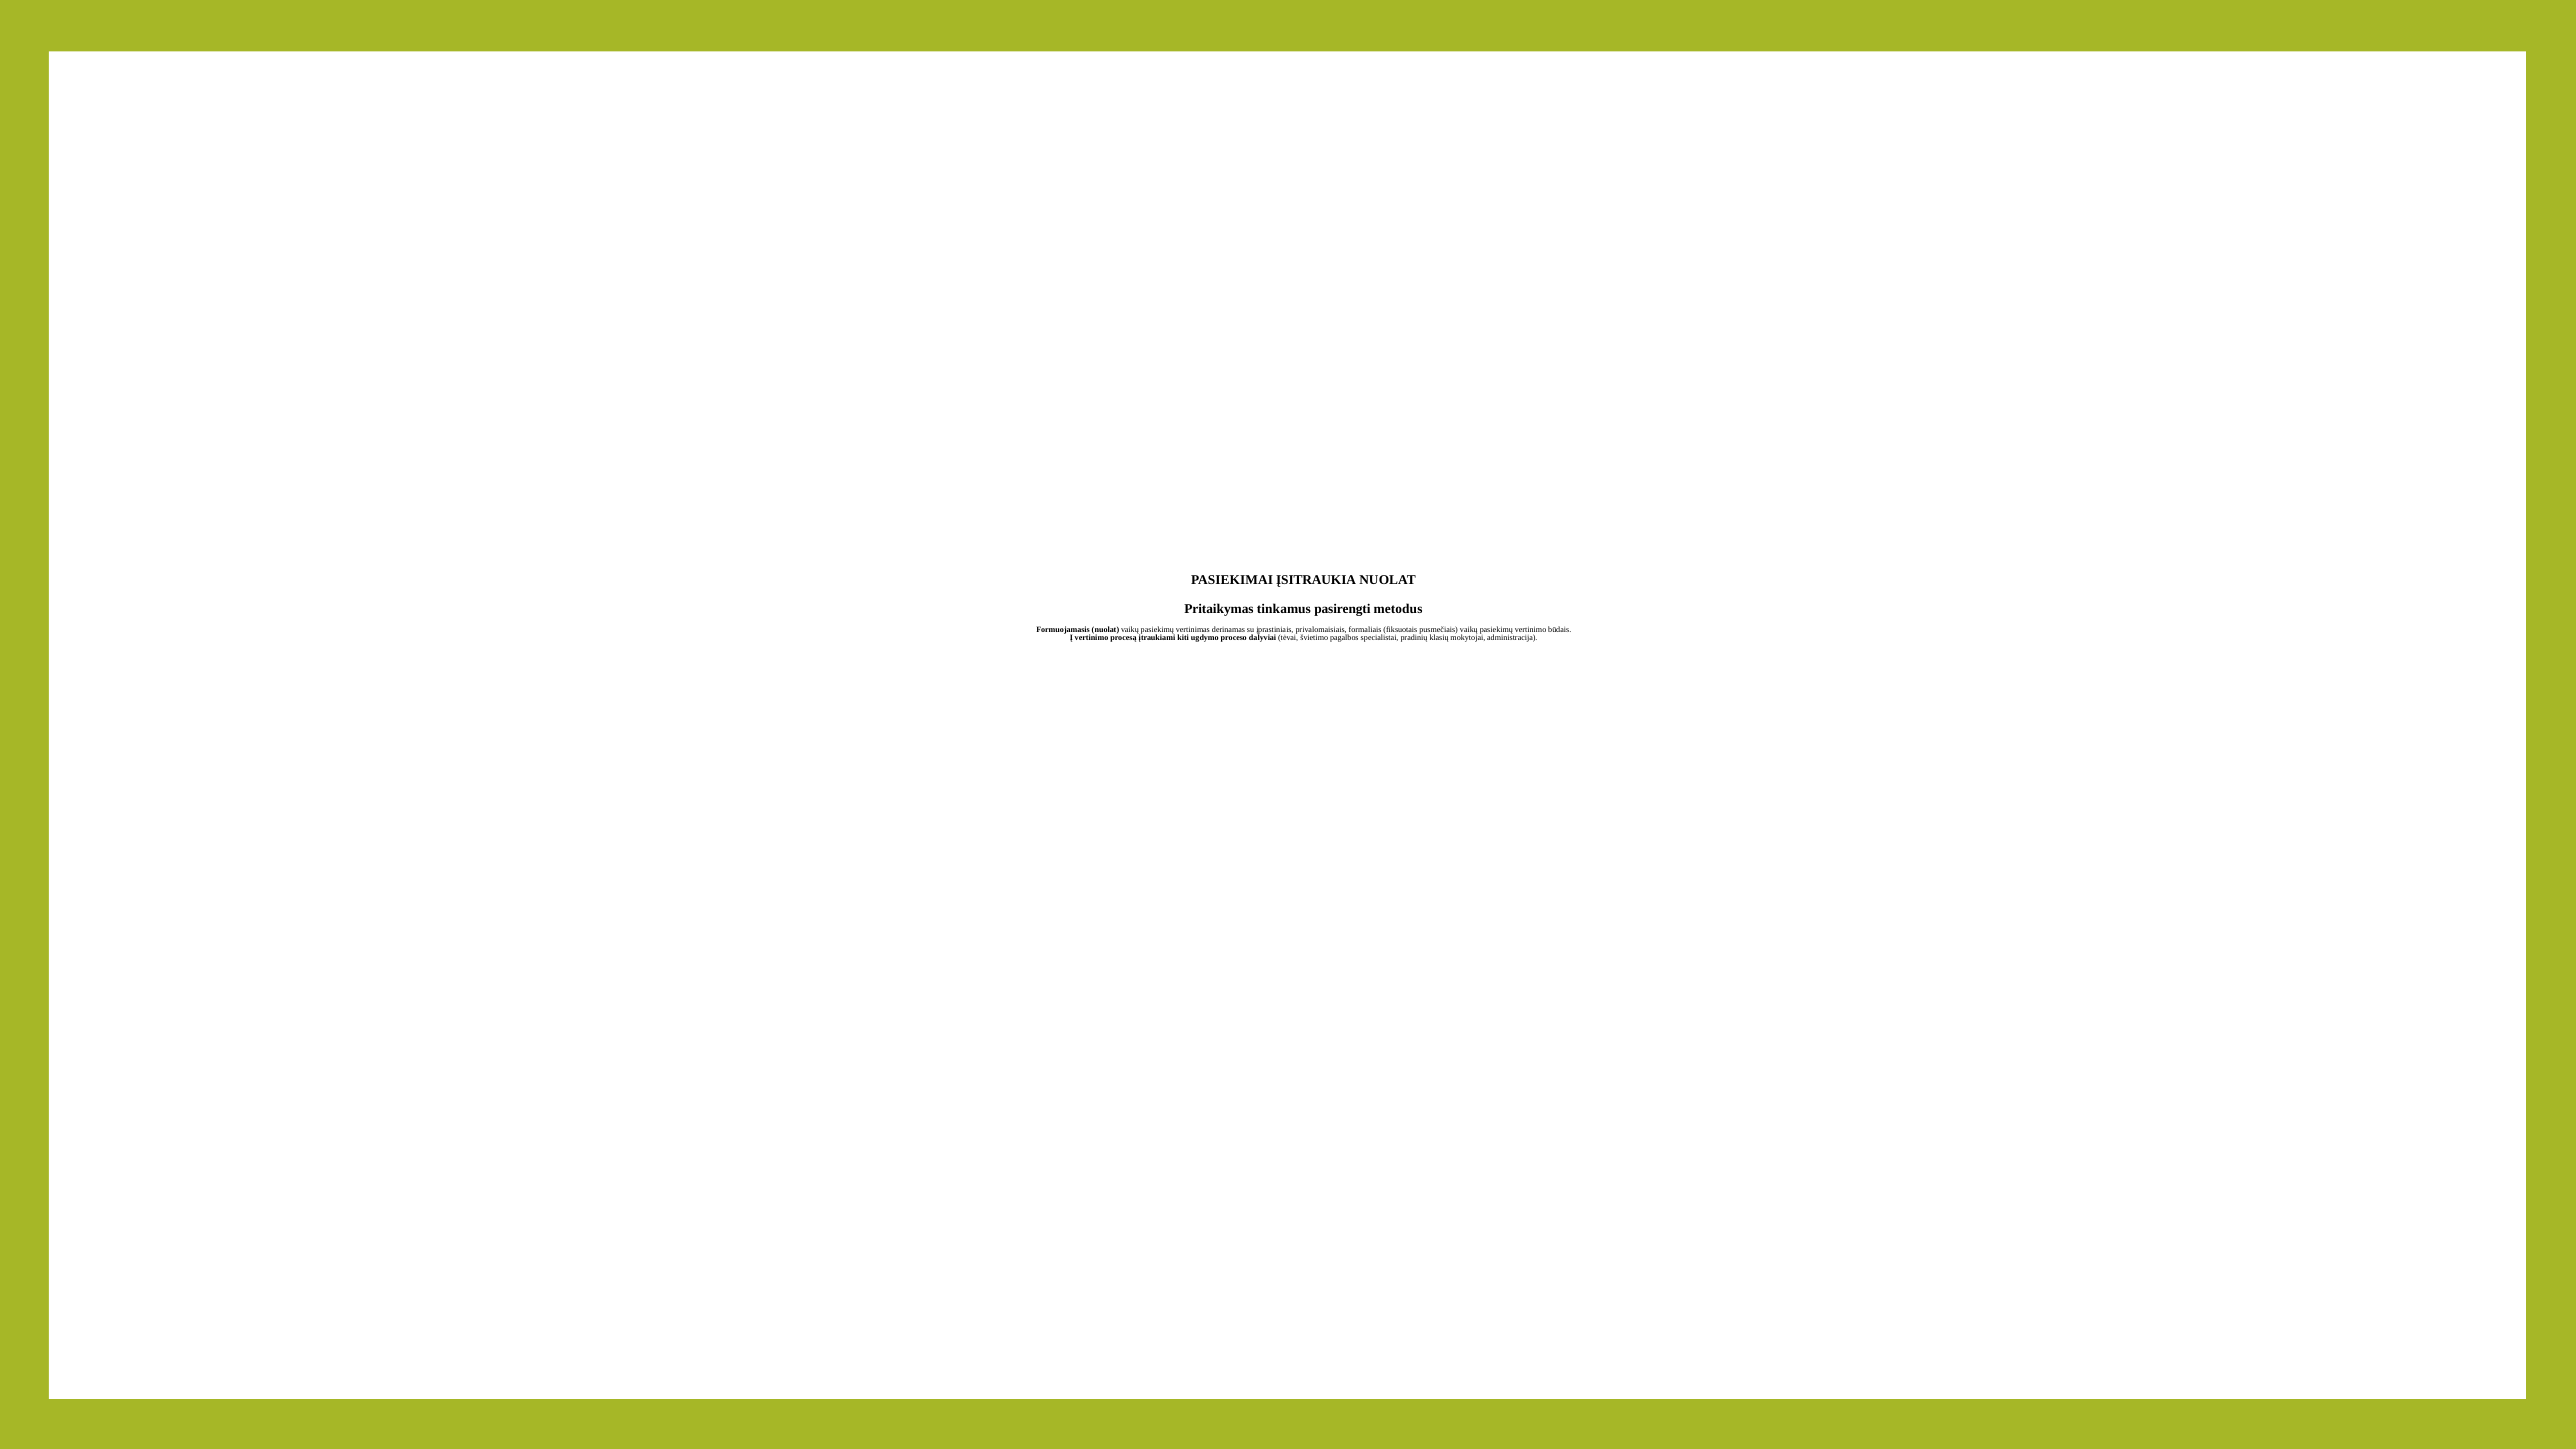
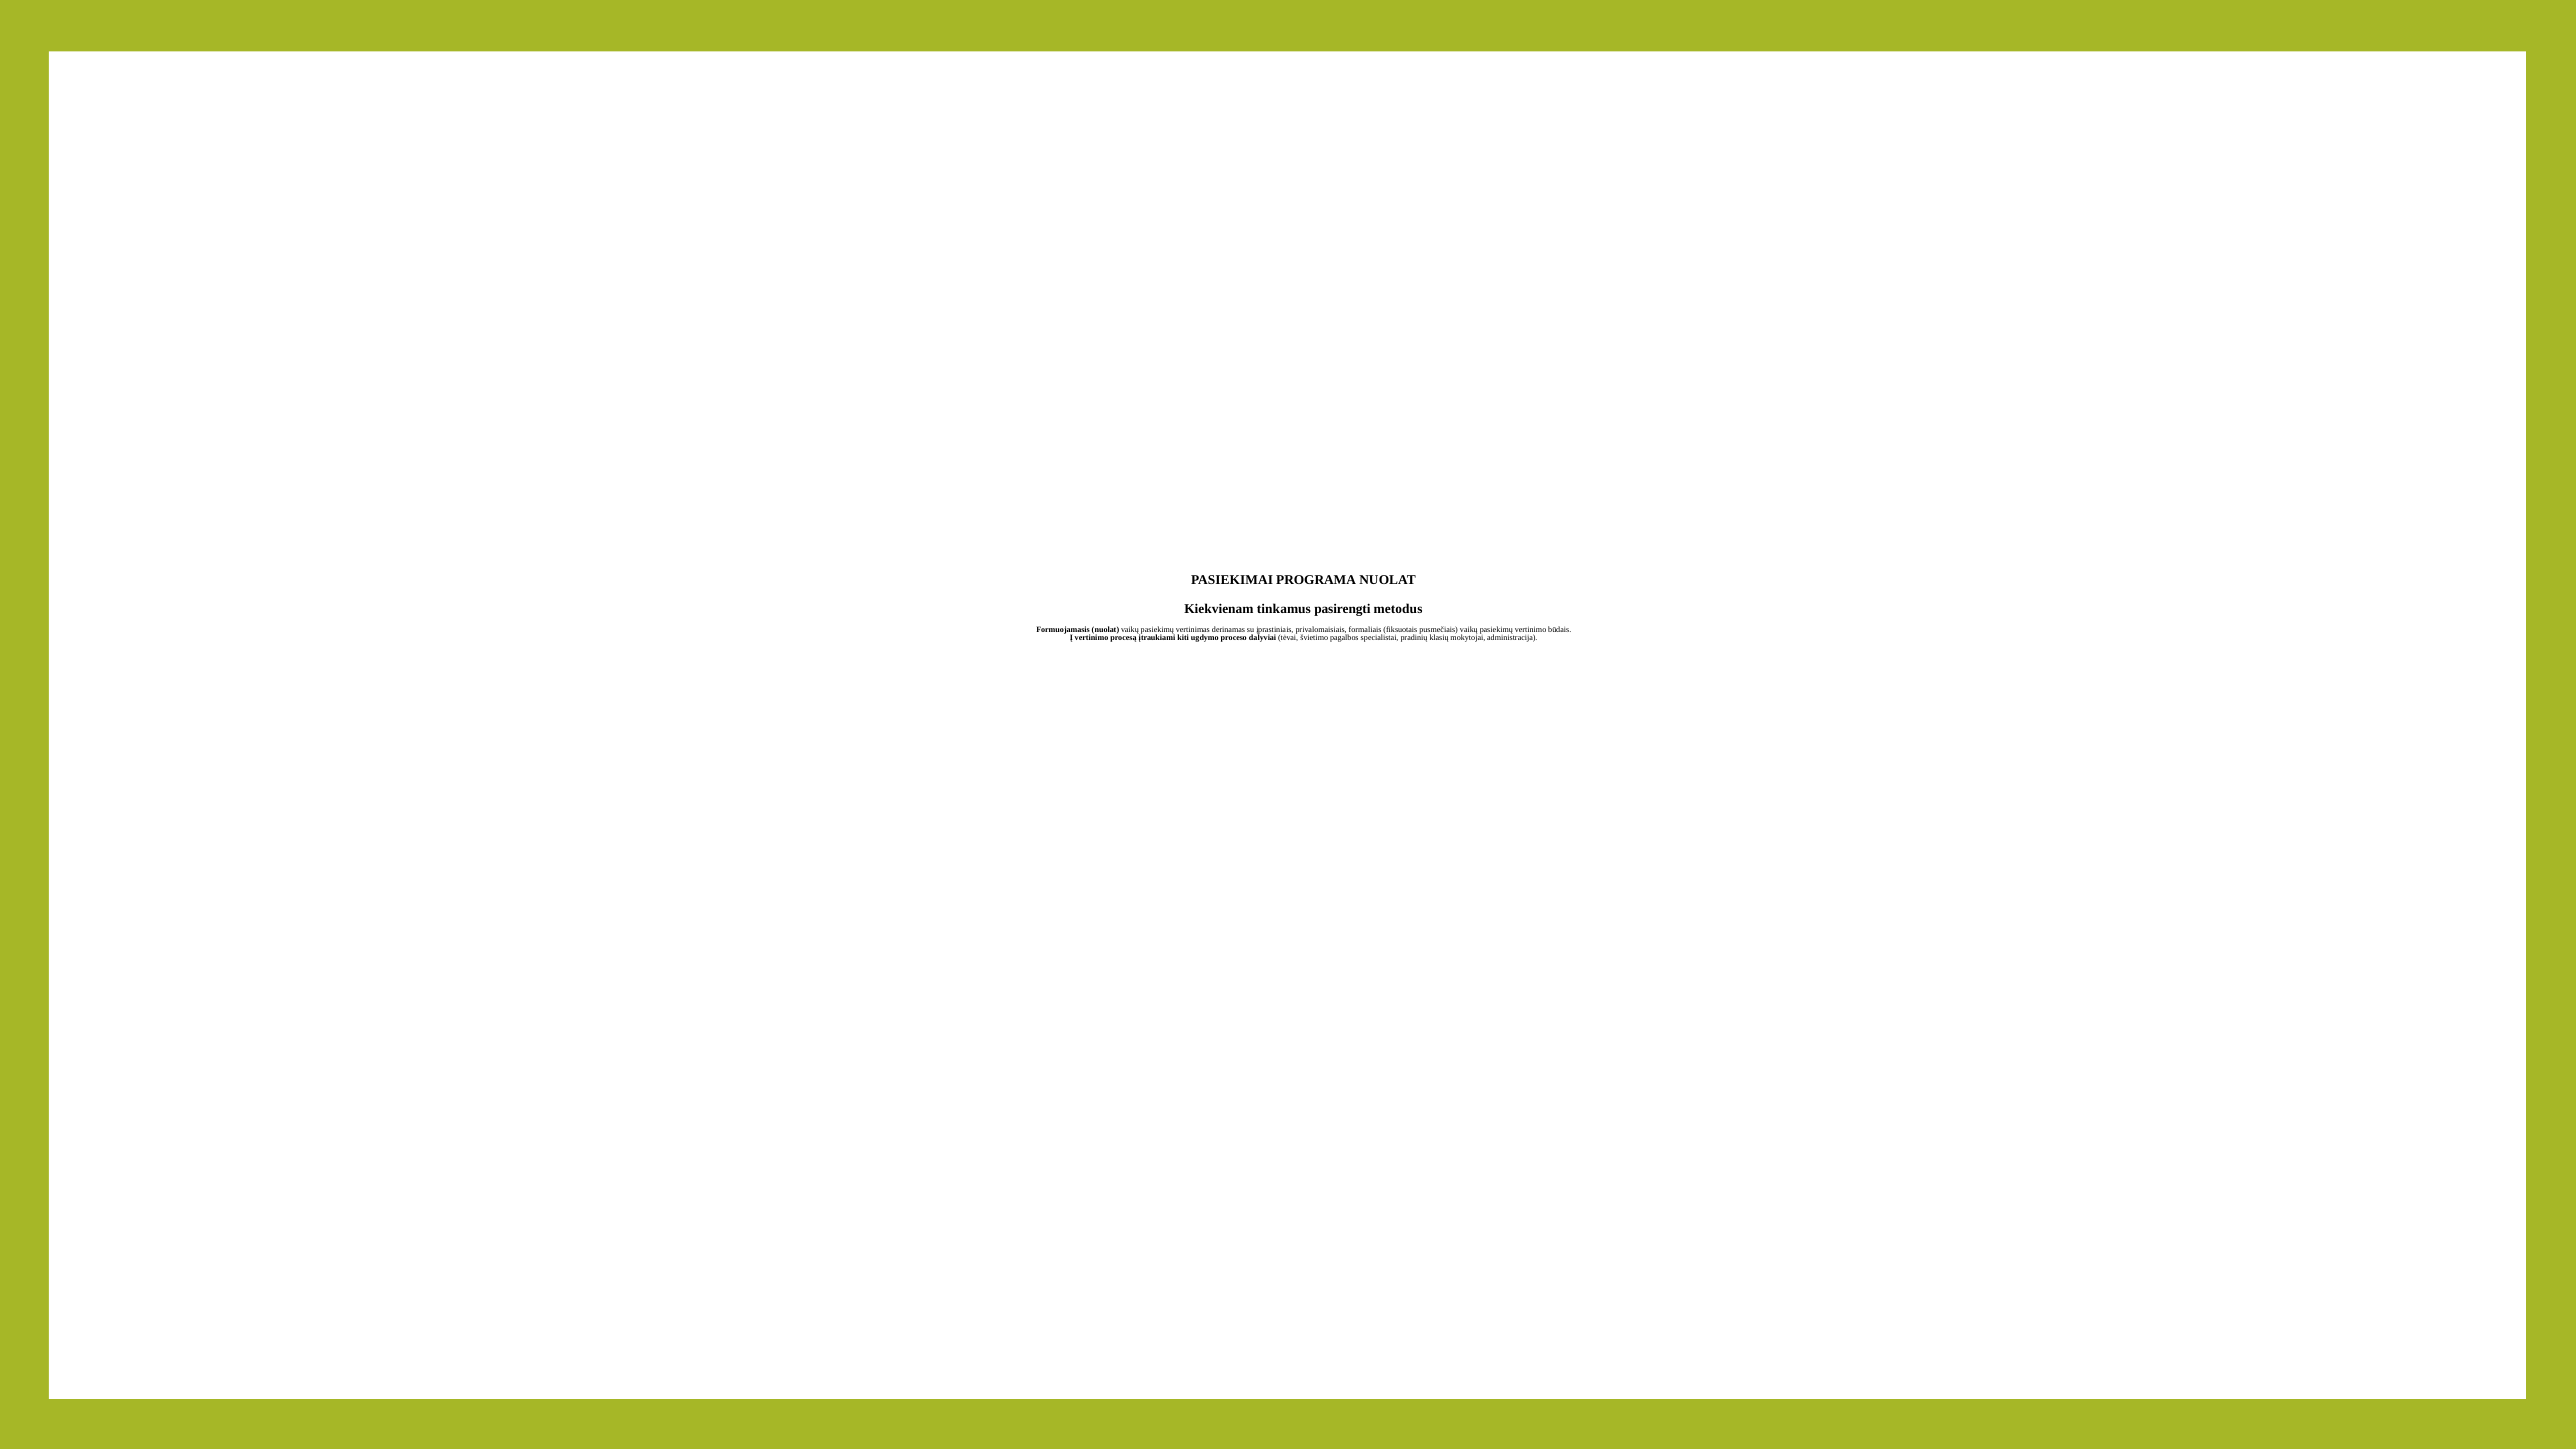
ĮSITRAUKIA: ĮSITRAUKIA -> PROGRAMA
Pritaikymas: Pritaikymas -> Kiekvienam
